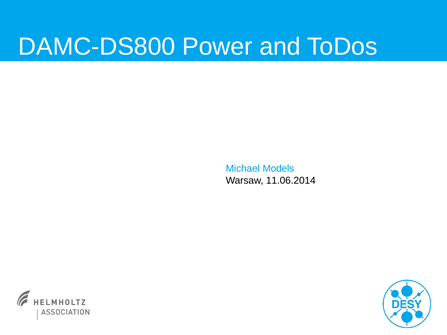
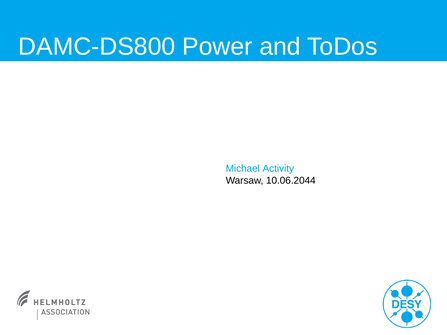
Models: Models -> Activity
11.06.2014: 11.06.2014 -> 10.06.2044
